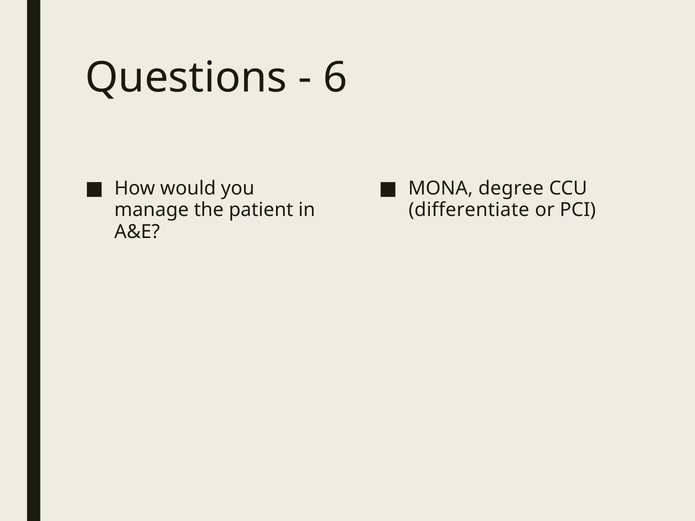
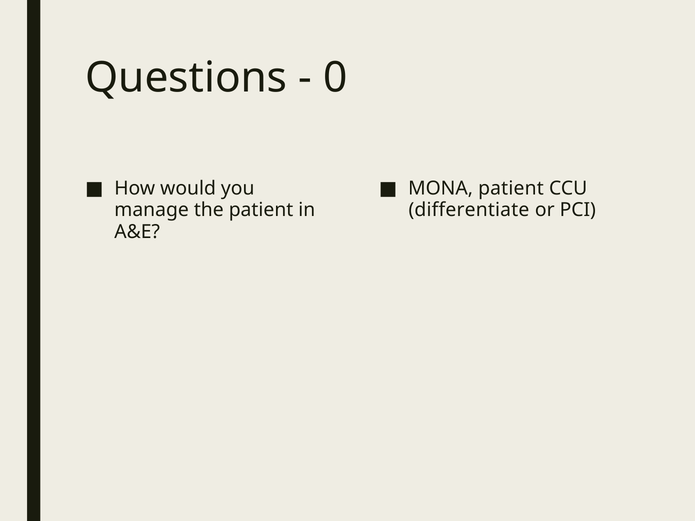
6: 6 -> 0
MONA degree: degree -> patient
